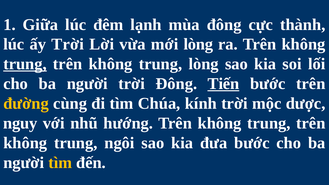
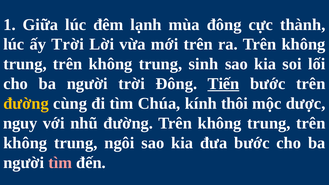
mới lòng: lòng -> trên
trung at (25, 64) underline: present -> none
trung lòng: lòng -> sinh
kính trời: trời -> thôi
nhũ hướng: hướng -> đường
tìm at (60, 163) colour: yellow -> pink
